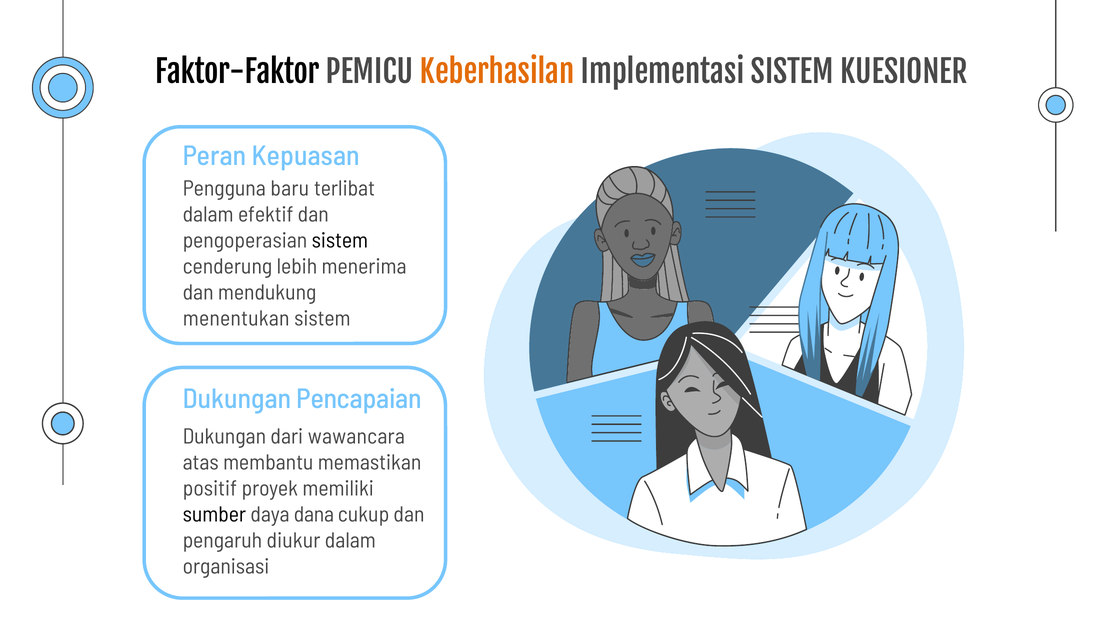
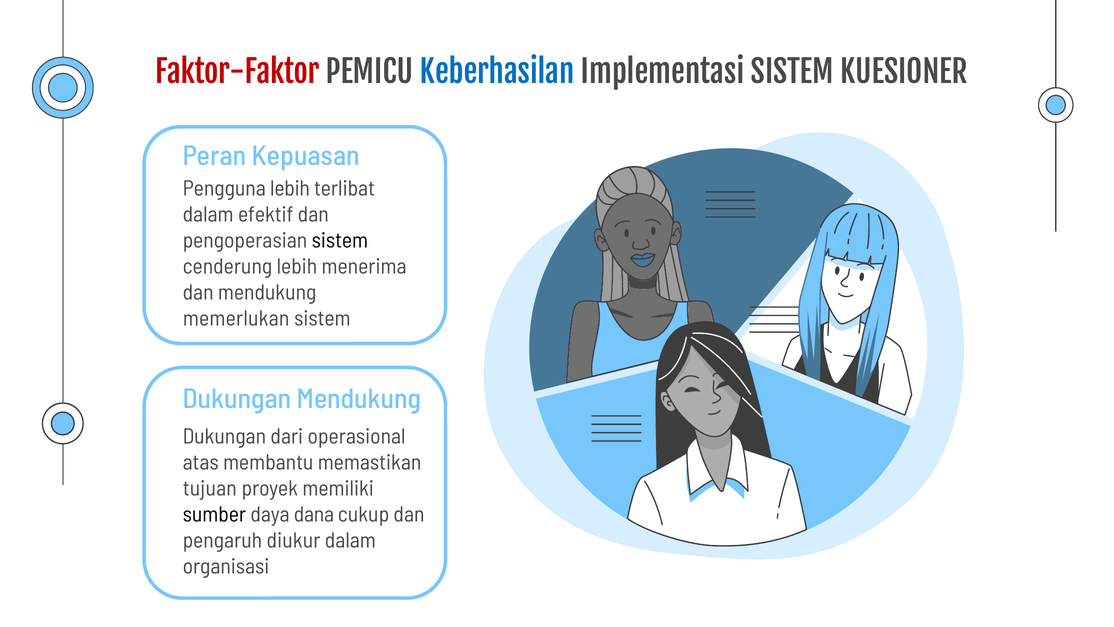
Faktor-Faktor colour: black -> red
Keberhasilan colour: orange -> blue
Pengguna baru: baru -> lebih
menentukan: menentukan -> memerlukan
Dukungan Pencapaian: Pencapaian -> Mendukung
wawancara: wawancara -> operasional
positif: positif -> tujuan
